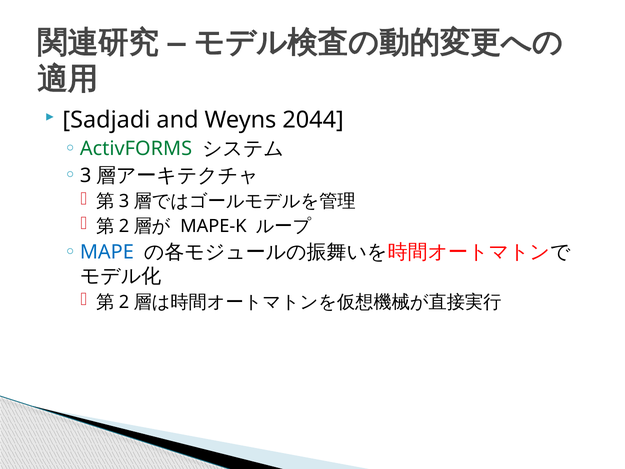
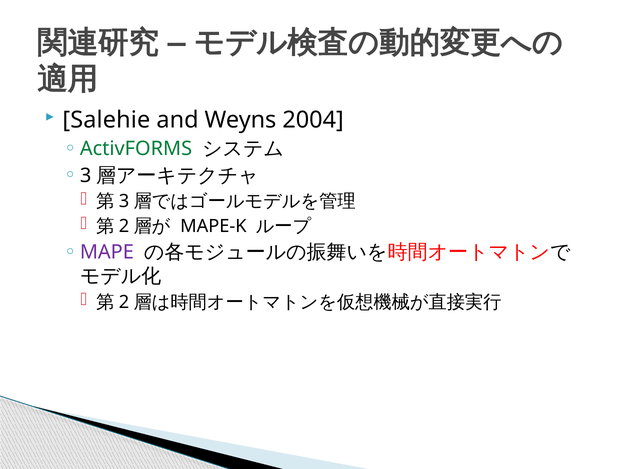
Sadjadi: Sadjadi -> Salehie
2044: 2044 -> 2004
MAPE colour: blue -> purple
